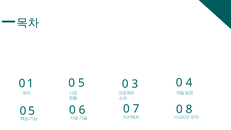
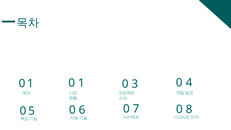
5: 5 -> 1
